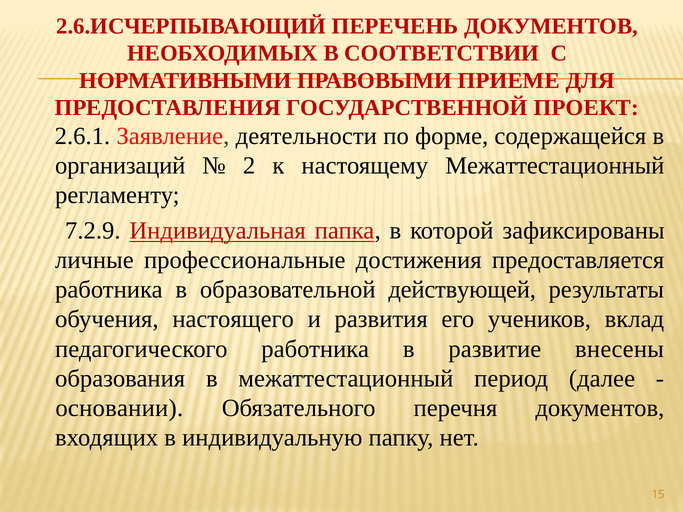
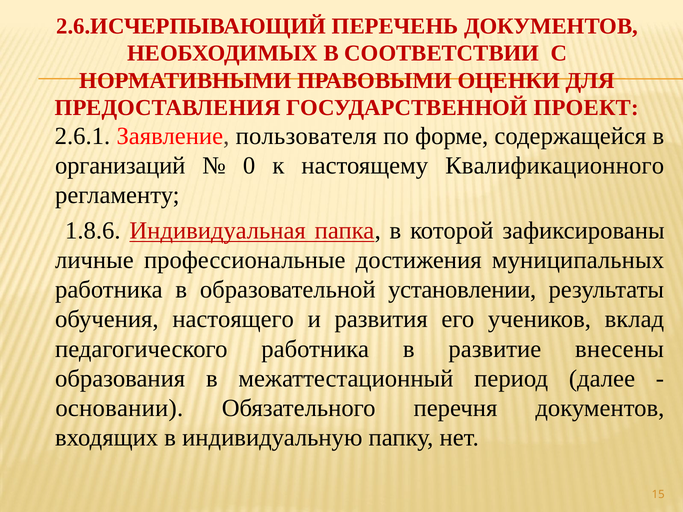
ПРИЕМЕ: ПРИЕМЕ -> ОЦЕНКИ
деятельности: деятельности -> пользователя
2: 2 -> 0
настоящему Межаттестационный: Межаттестационный -> Квалификационного
7.2.9: 7.2.9 -> 1.8.6
предоставляется: предоставляется -> муниципальных
действующей: действующей -> установлении
